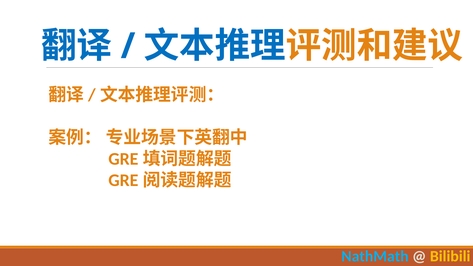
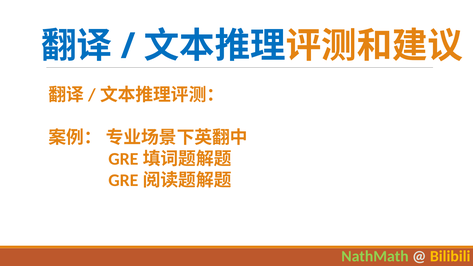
NathMath colour: light blue -> light green
